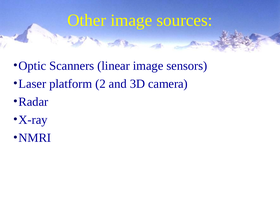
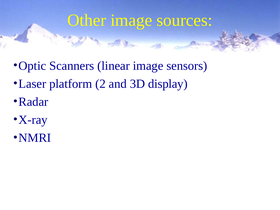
camera: camera -> display
